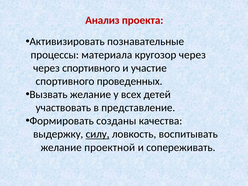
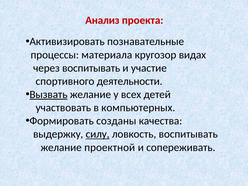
кругозор через: через -> видах
через спортивного: спортивного -> воспитывать
проведенных: проведенных -> деятельности
Вызвать underline: none -> present
представление: представление -> компьютерных
